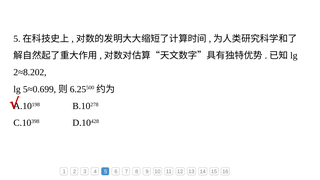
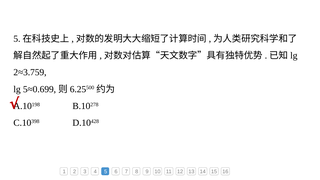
2≈8.202: 2≈8.202 -> 2≈3.759
